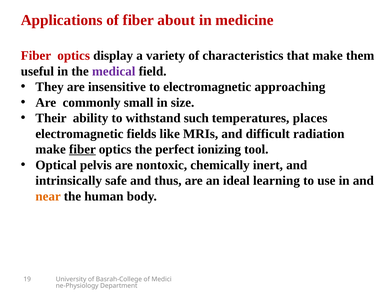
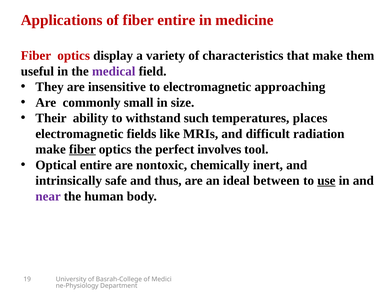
fiber about: about -> entire
ionizing: ionizing -> involves
Optical pelvis: pelvis -> entire
learning: learning -> between
use underline: none -> present
near colour: orange -> purple
